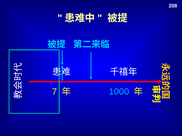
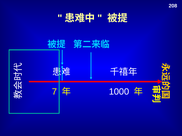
1000 colour: light blue -> white
